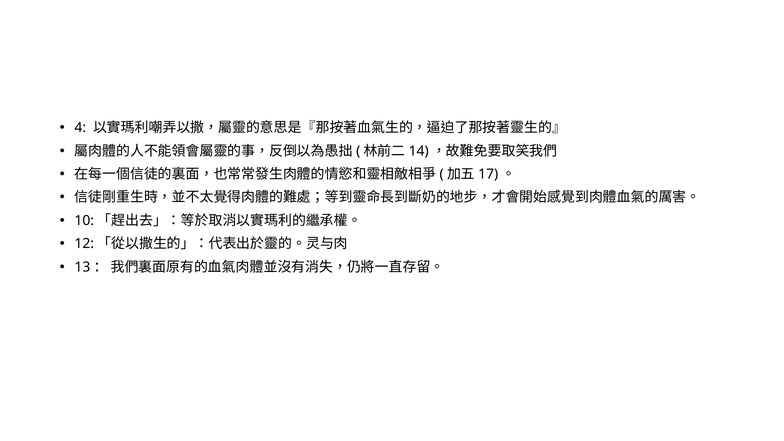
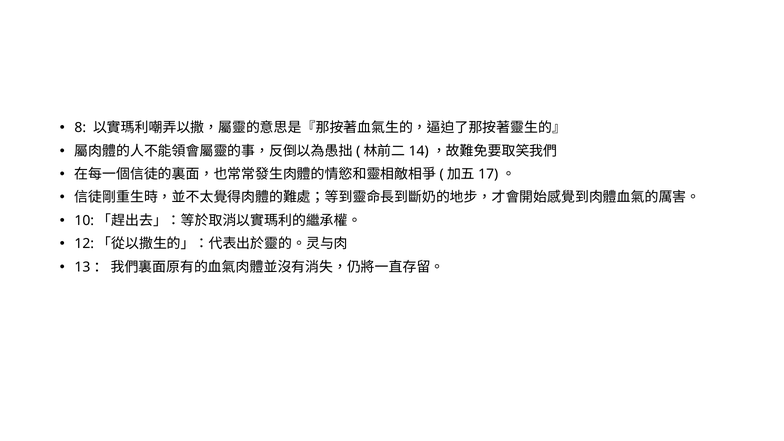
4: 4 -> 8
